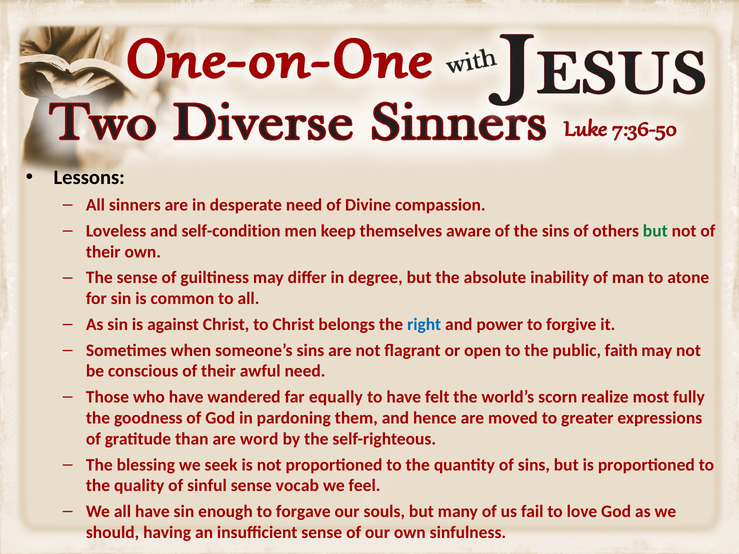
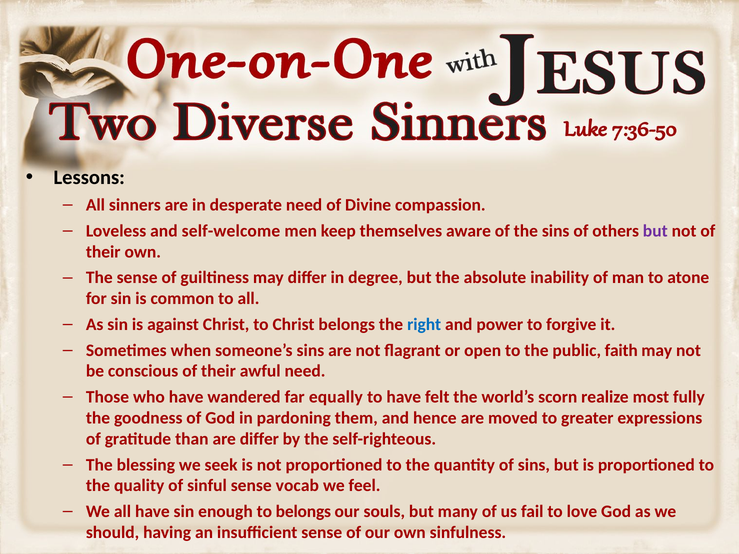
self-condition: self-condition -> self-welcome
but at (655, 231) colour: green -> purple
are word: word -> differ
to forgave: forgave -> belongs
